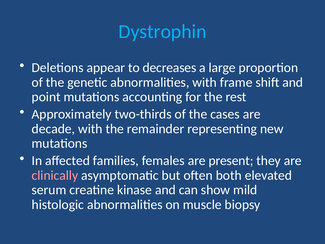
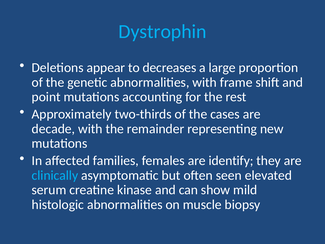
present: present -> identify
clinically colour: pink -> light blue
both: both -> seen
